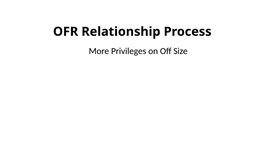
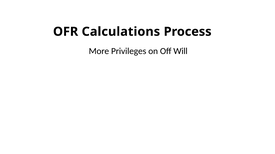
Relationship: Relationship -> Calculations
Size: Size -> Will
